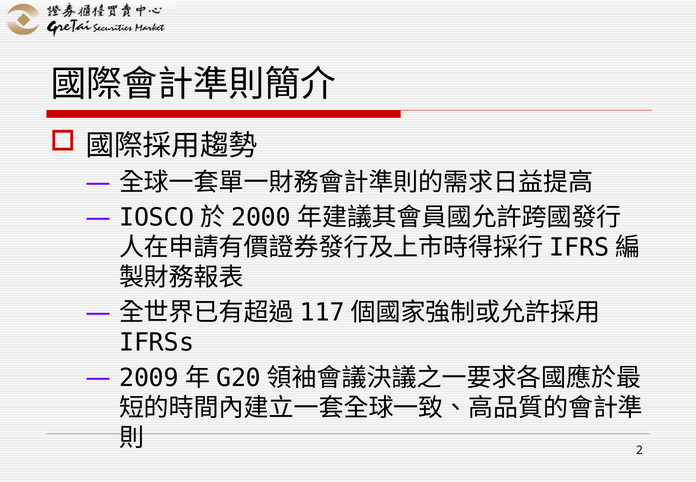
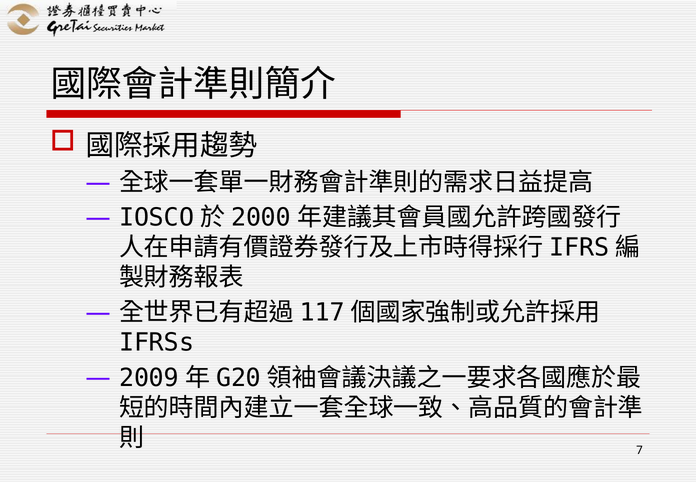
2: 2 -> 7
